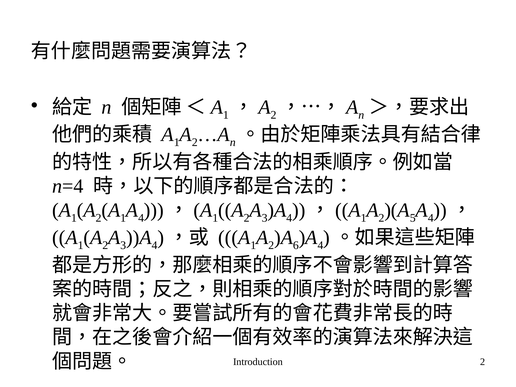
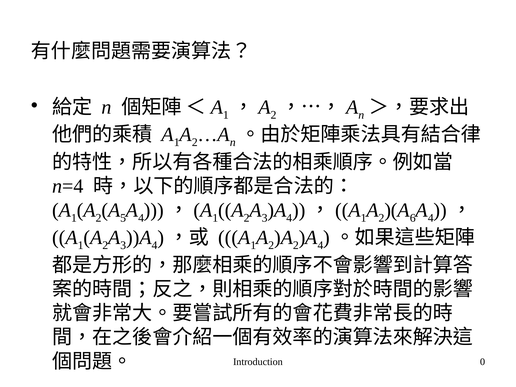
1 at (123, 218): 1 -> 5
5: 5 -> 6
6 at (296, 245): 6 -> 2
Introduction 2: 2 -> 0
